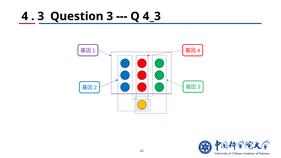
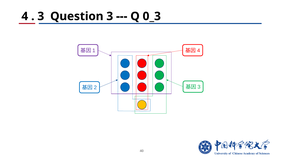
4_3: 4_3 -> 0_3
